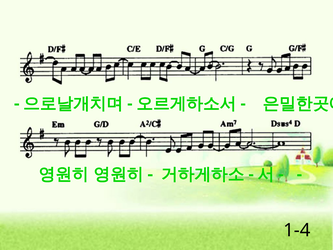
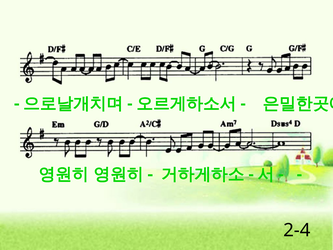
1-4: 1-4 -> 2-4
